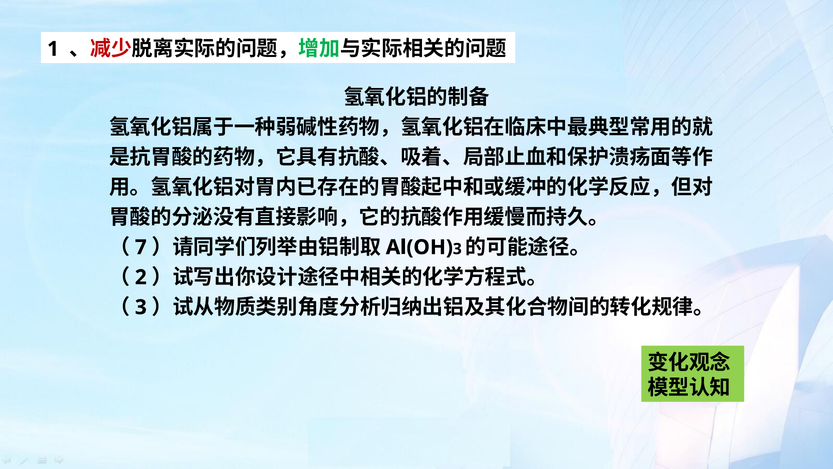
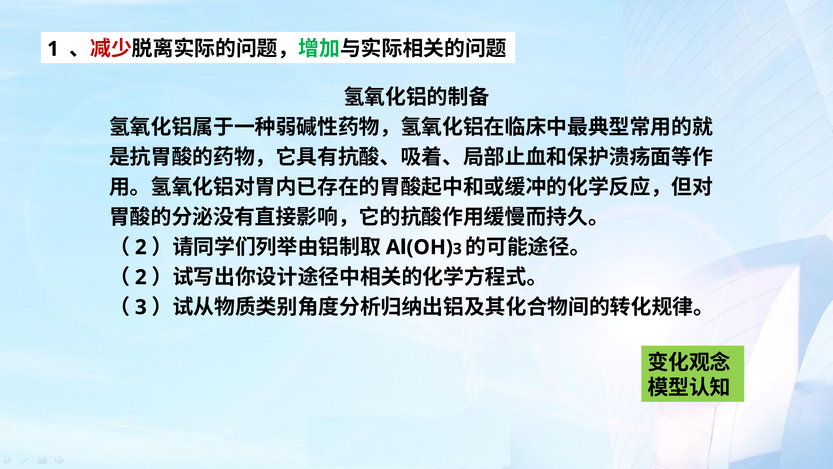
7 at (141, 247): 7 -> 2
